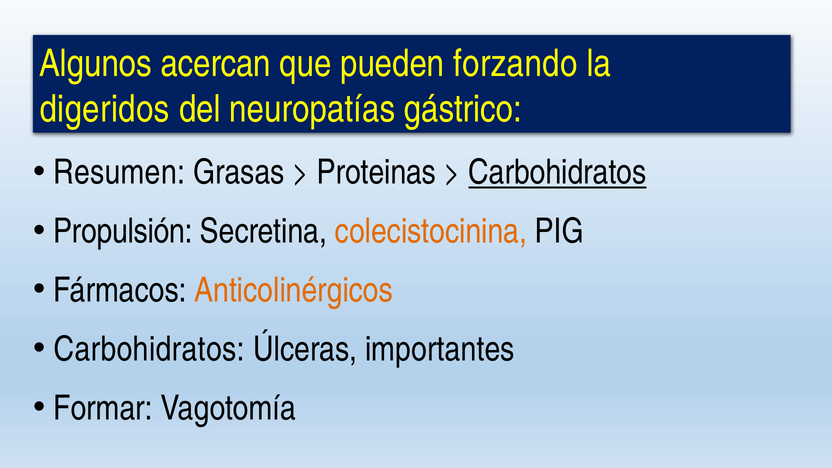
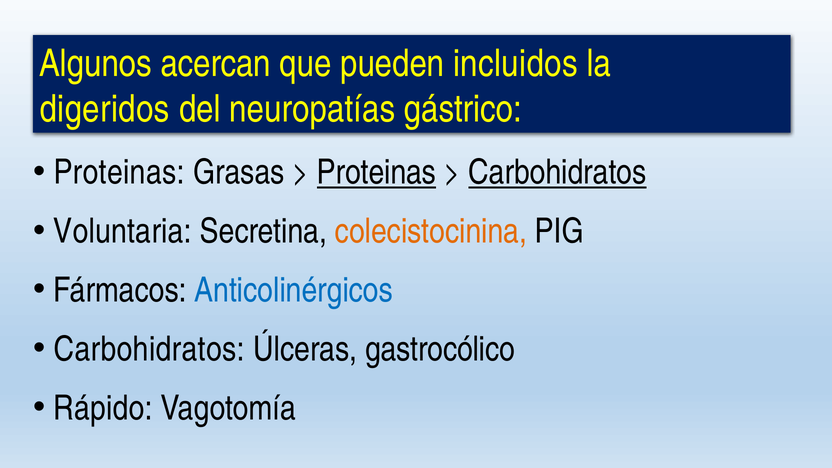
forzando: forzando -> incluidos
Resumen at (119, 173): Resumen -> Proteinas
Proteinas at (377, 173) underline: none -> present
Propulsión: Propulsión -> Voluntaria
Anticolinérgicos colour: orange -> blue
importantes: importantes -> gastrocólico
Formar: Formar -> Rápido
